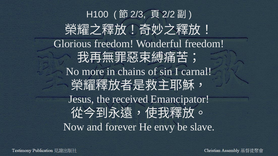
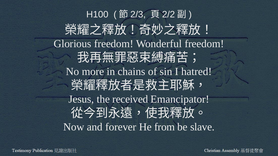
carnal: carnal -> hatred
envy: envy -> from
